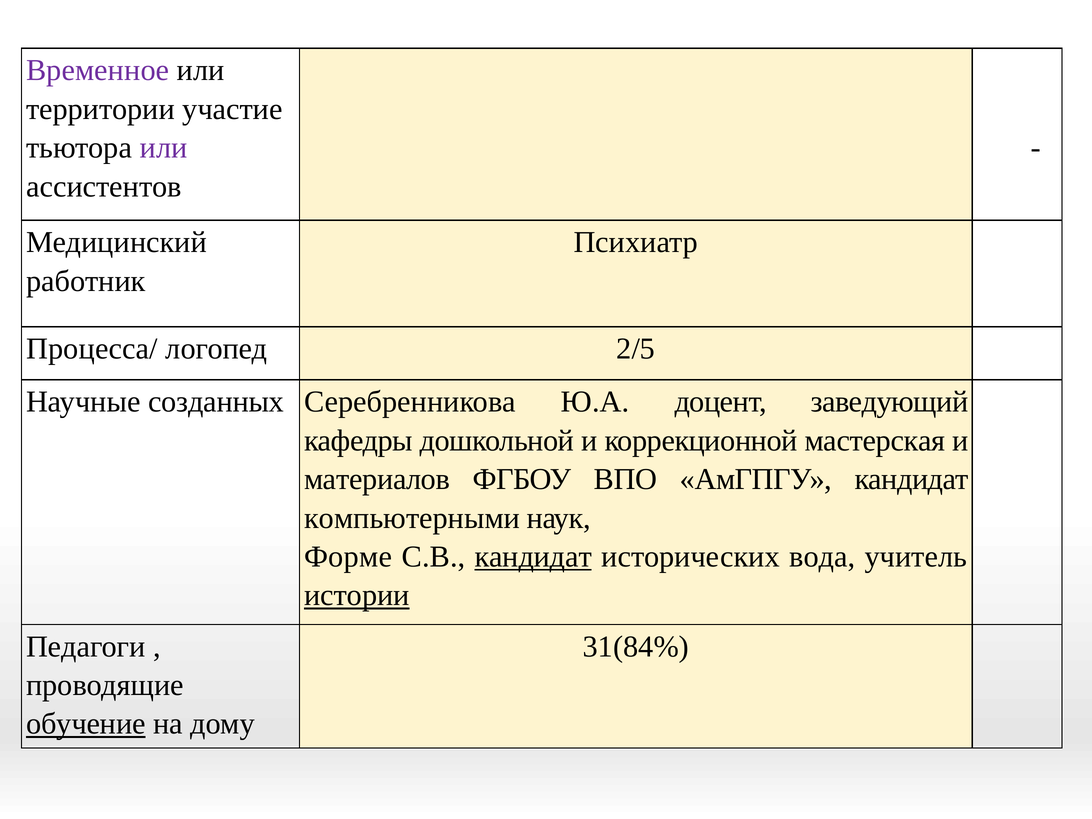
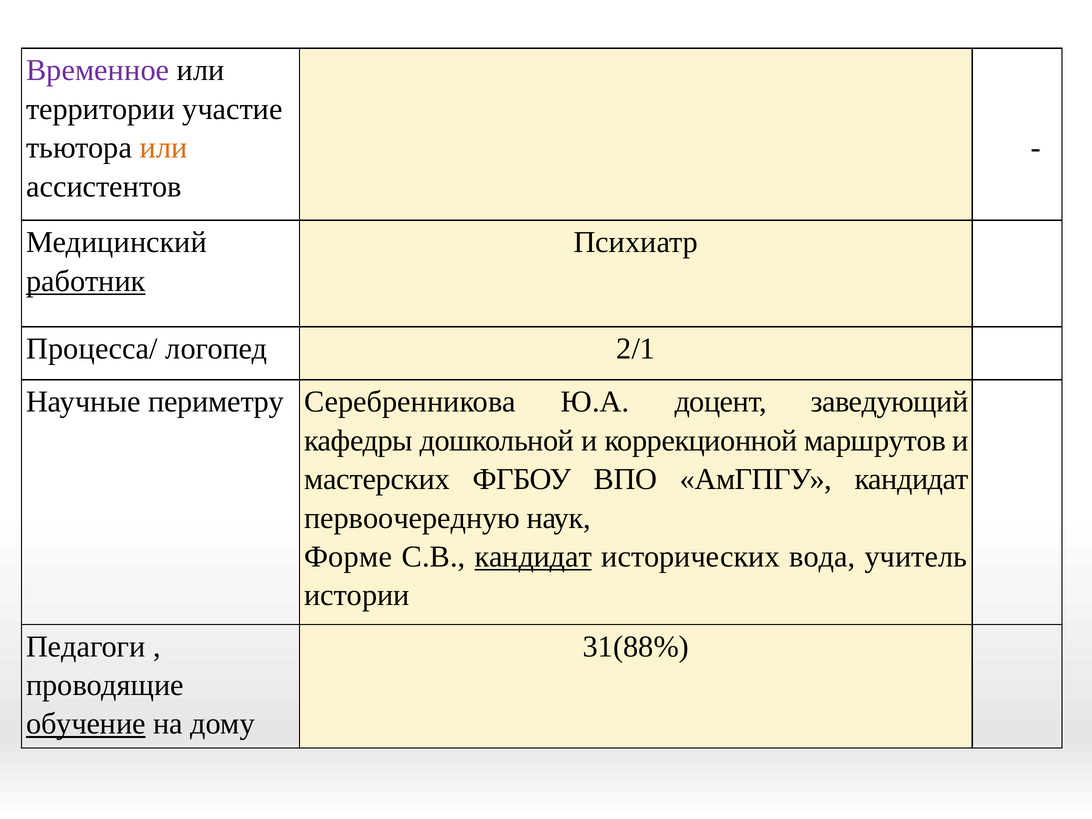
или at (164, 148) colour: purple -> orange
работник underline: none -> present
2/5: 2/5 -> 2/1
созданных: созданных -> периметру
мастерская: мастерская -> маршрутов
материалов: материалов -> мастерских
компьютерными: компьютерными -> первоочередную
истории underline: present -> none
31(84%: 31(84% -> 31(88%
